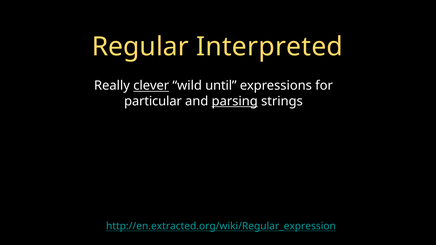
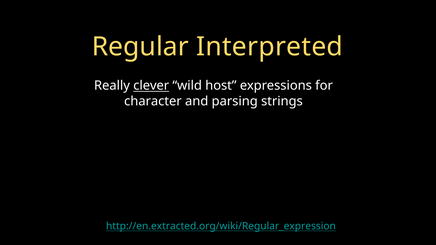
until: until -> host
particular: particular -> character
parsing underline: present -> none
